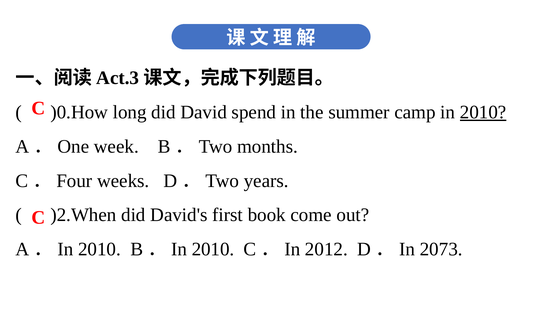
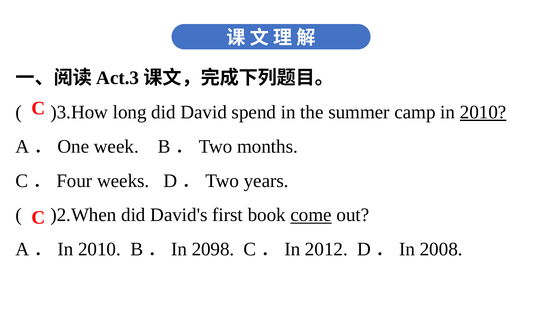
)0.How: )0.How -> )3.How
come underline: none -> present
B．In 2010: 2010 -> 2098
2073: 2073 -> 2008
